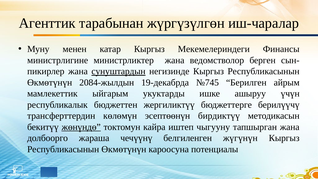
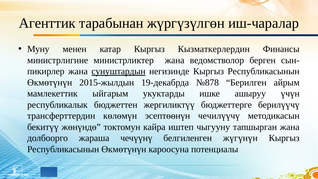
Мекемелериндеги: Мекемелериндеги -> Кызматкерлердин
2084-жылдын: 2084-жылдын -> 2015-жылдын
№745: №745 -> №878
бирдиктүү: бирдиктүү -> чечилүүчү
жөнүндө underline: present -> none
